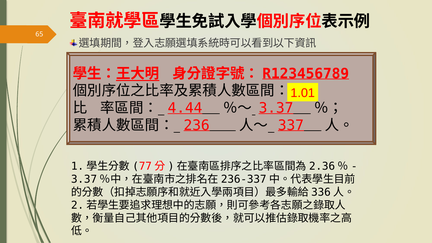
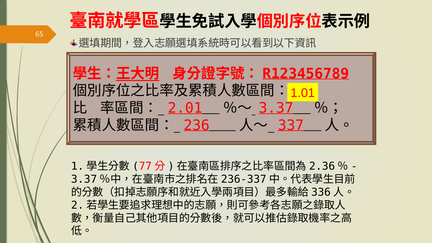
4.44: 4.44 -> 2.01
